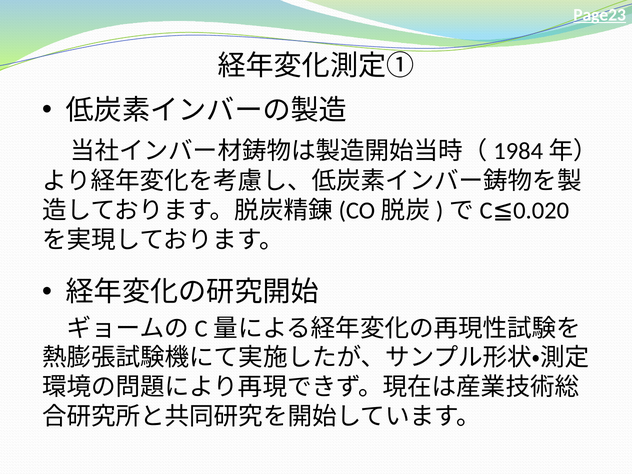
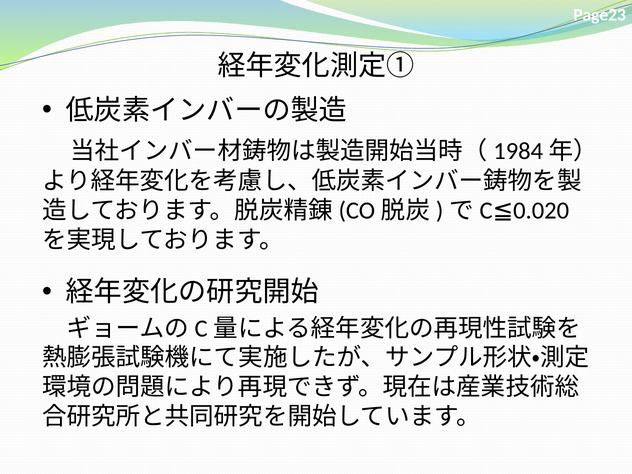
Page23 underline: present -> none
